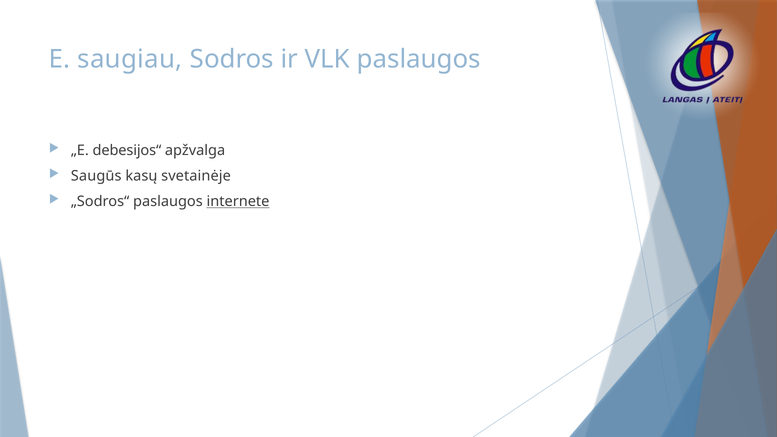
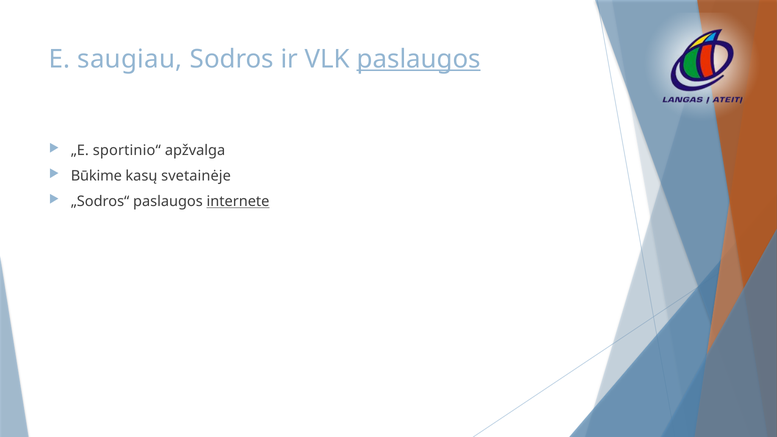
paslaugos at (419, 59) underline: none -> present
debesijos“: debesijos“ -> sportinio“
Saugūs: Saugūs -> Būkime
